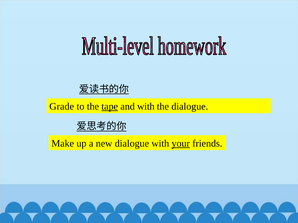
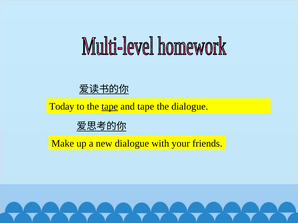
Grade: Grade -> Today
and with: with -> tape
your underline: present -> none
